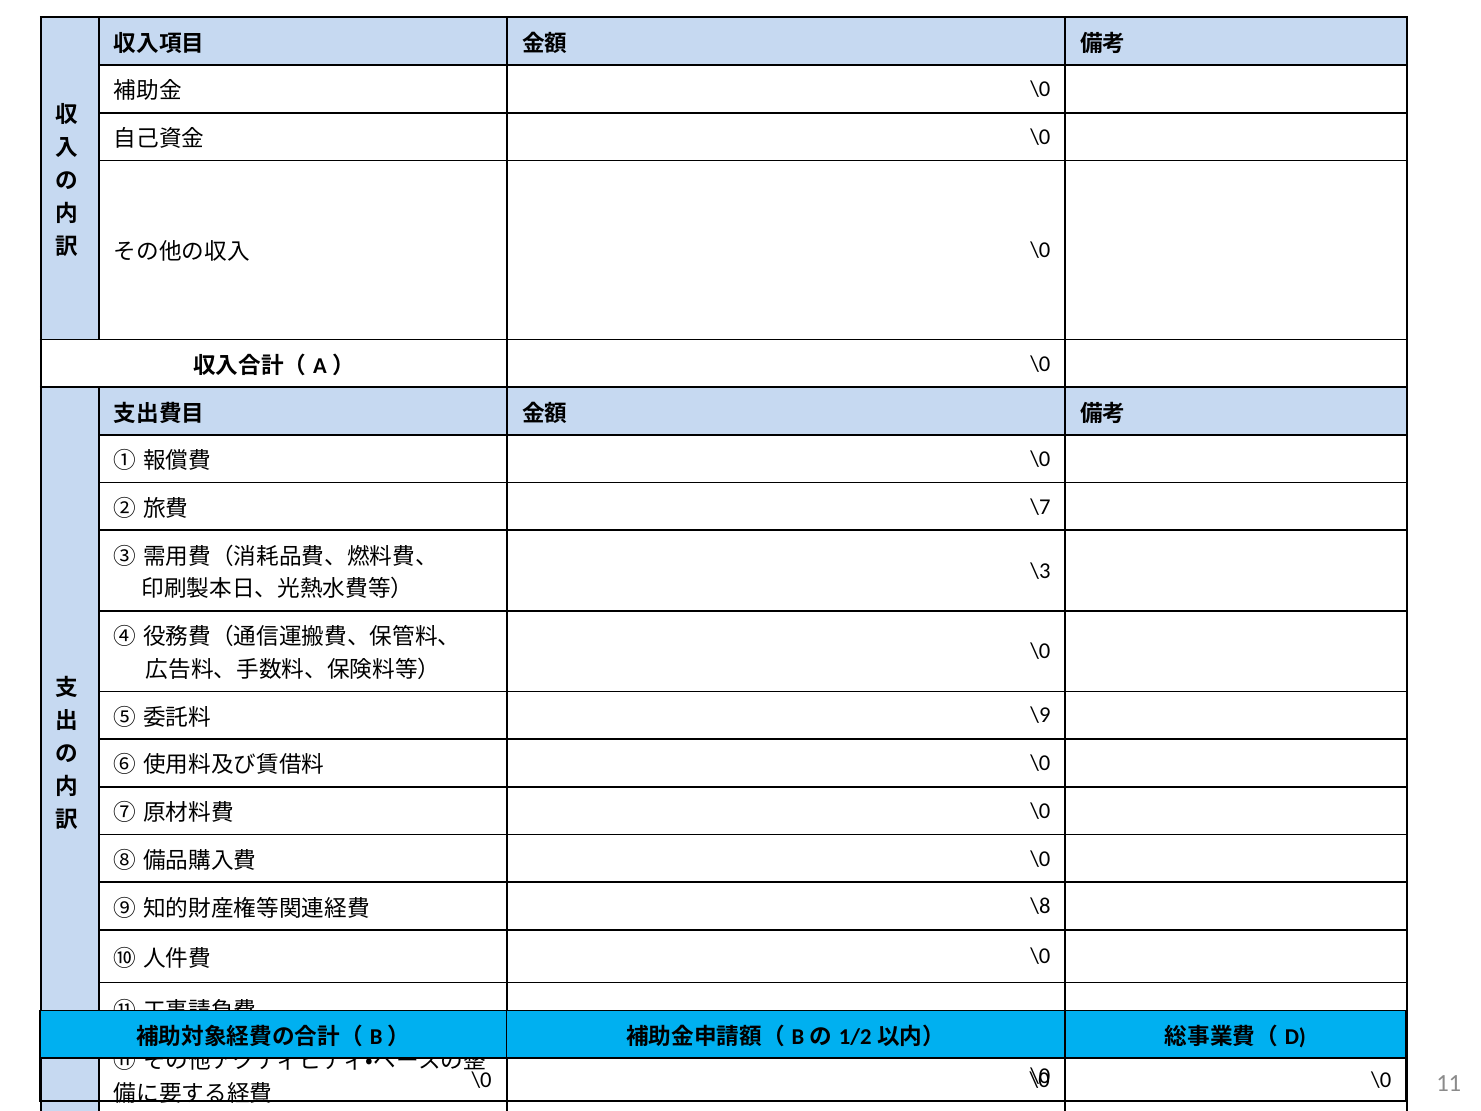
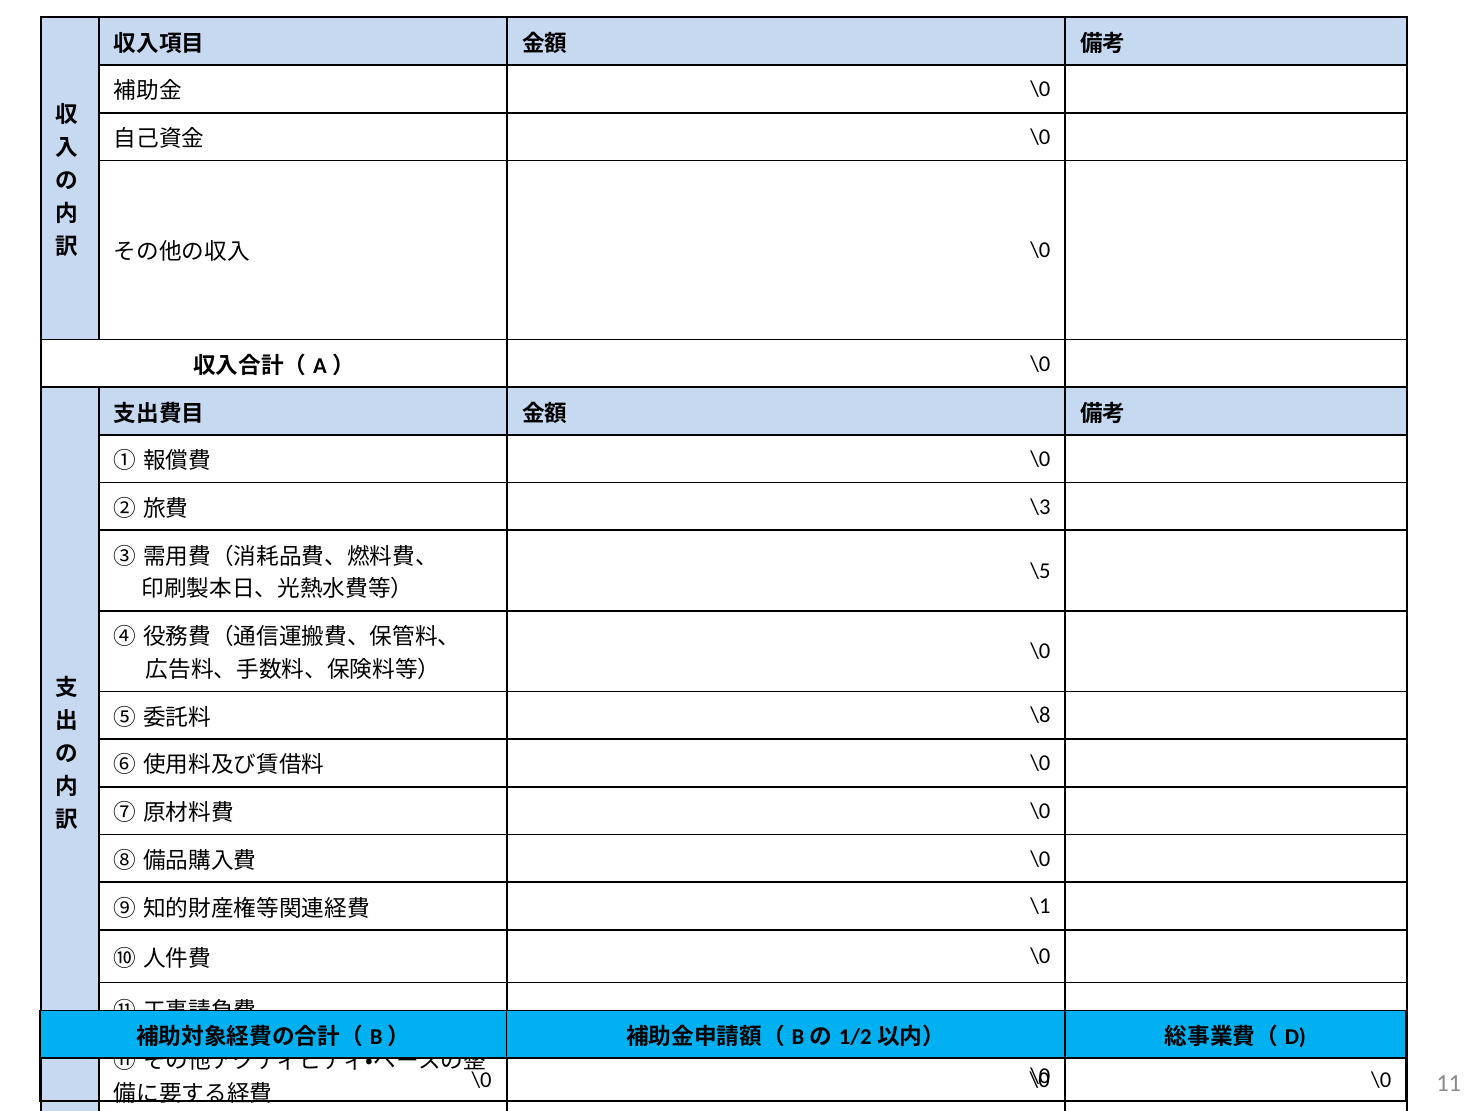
\7: \7 -> \3
\3: \3 -> \5
\9: \9 -> \8
\8: \8 -> \1
